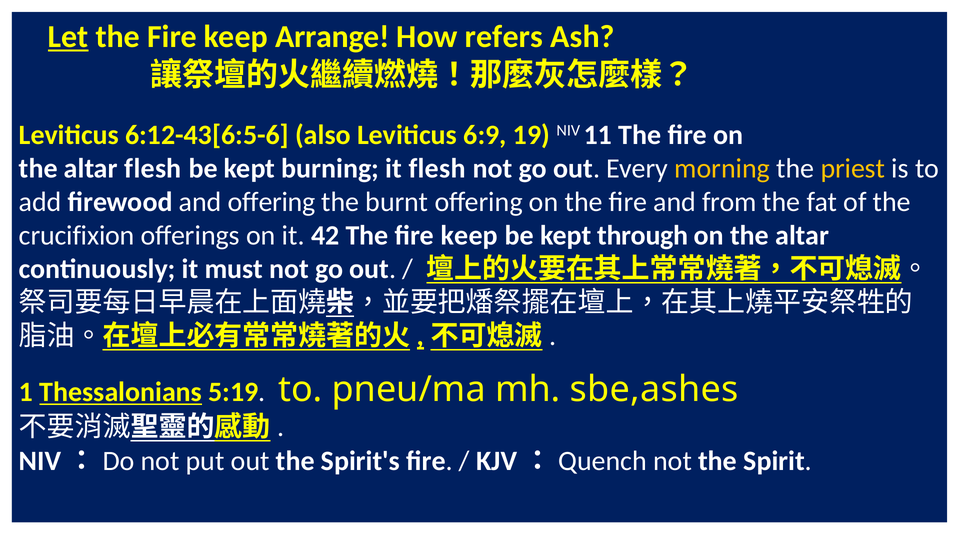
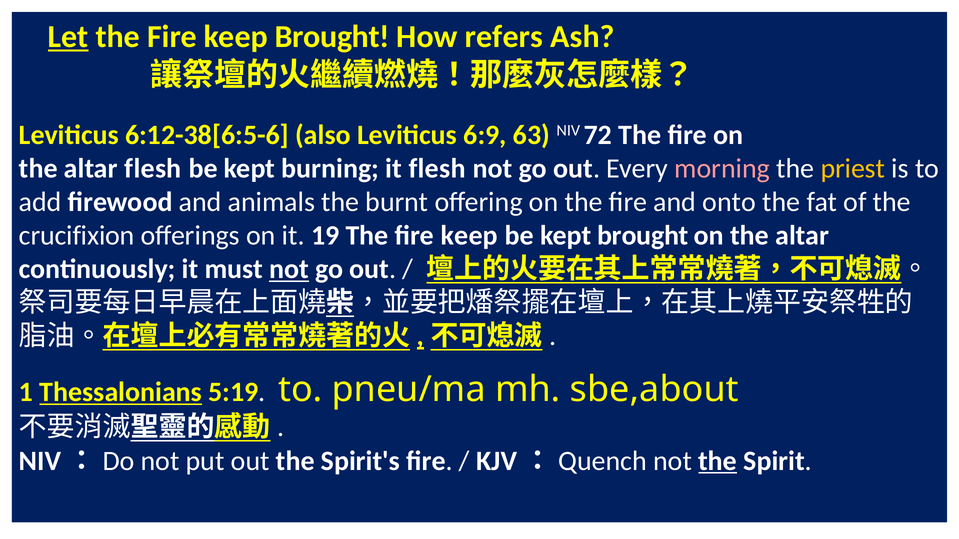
keep Arrange: Arrange -> Brought
6:12-43[6:5-6: 6:12-43[6:5-6 -> 6:12-38[6:5-6
19: 19 -> 63
11: 11 -> 72
morning colour: yellow -> pink
and offering: offering -> animals
from: from -> onto
42: 42 -> 19
kept through: through -> brought
not at (289, 269) underline: none -> present
sbe,ashes: sbe,ashes -> sbe,about
the at (718, 461) underline: none -> present
